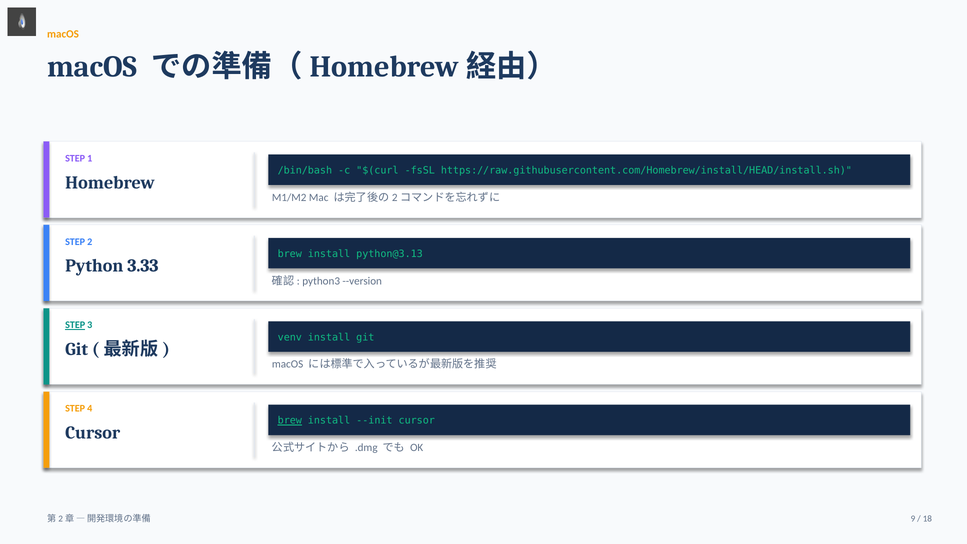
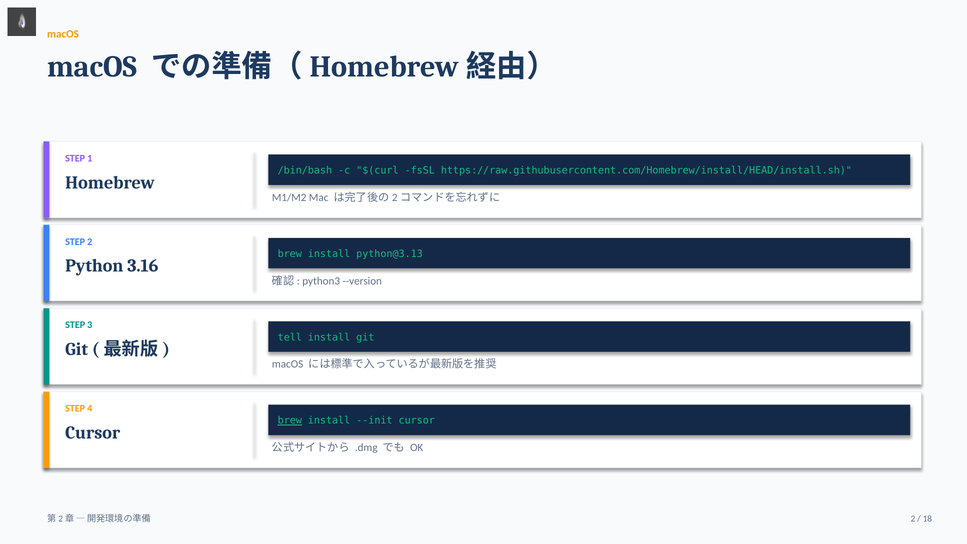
3.33: 3.33 -> 3.16
STEP at (75, 325) underline: present -> none
venv: venv -> tell
9 at (913, 519): 9 -> 2
